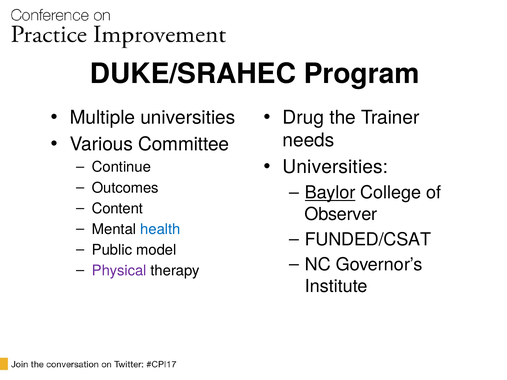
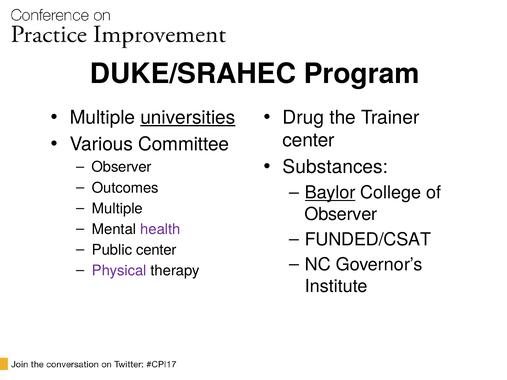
universities at (188, 118) underline: none -> present
needs at (309, 140): needs -> center
Universities at (335, 167): Universities -> Substances
Continue at (121, 167): Continue -> Observer
Content at (117, 209): Content -> Multiple
health colour: blue -> purple
Public model: model -> center
